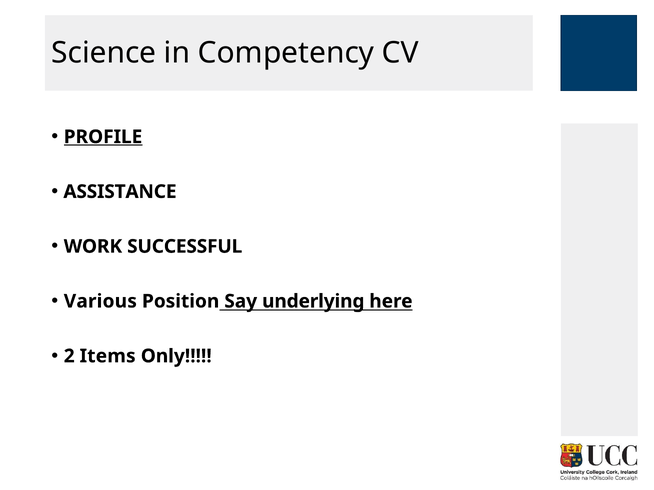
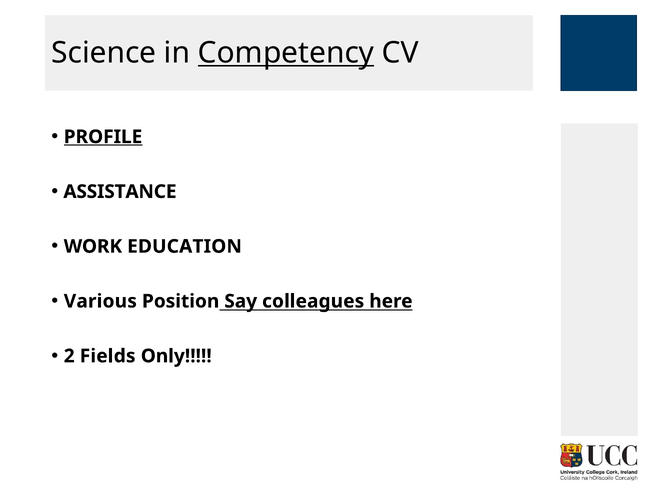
Competency underline: none -> present
SUCCESSFUL: SUCCESSFUL -> EDUCATION
underlying: underlying -> colleagues
Items: Items -> Fields
